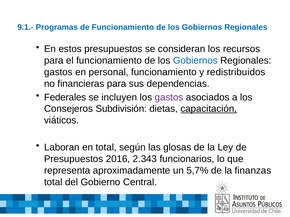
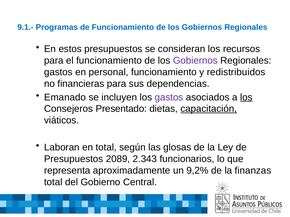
Gobiernos at (195, 61) colour: blue -> purple
Federales: Federales -> Emanado
los at (246, 97) underline: none -> present
Subdivisión: Subdivisión -> Presentado
2016: 2016 -> 2089
5,7%: 5,7% -> 9,2%
